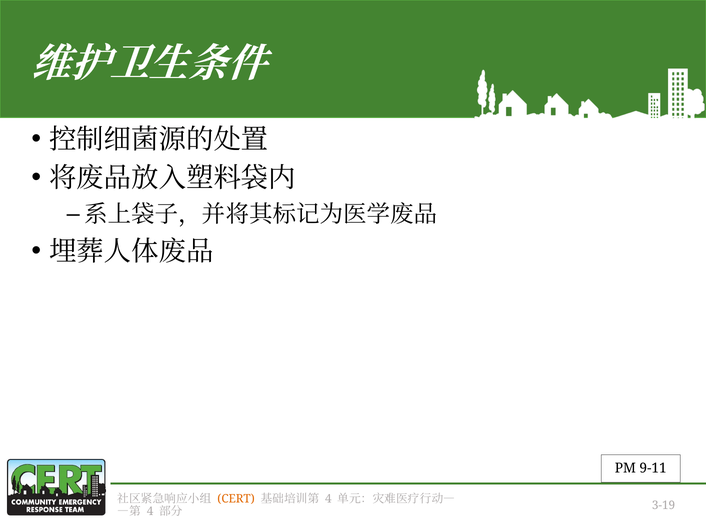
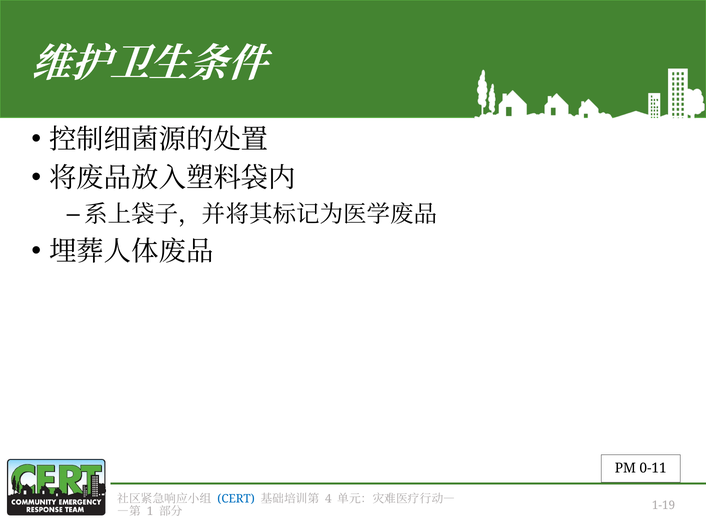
9-11: 9-11 -> 0-11
CERT colour: orange -> blue
4 at (150, 511): 4 -> 1
3-19: 3-19 -> 1-19
